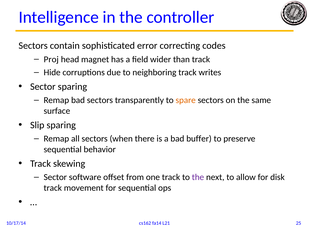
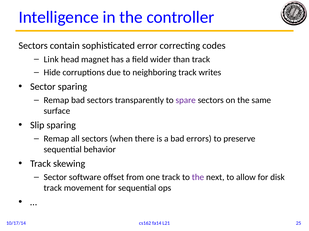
Proj: Proj -> Link
spare colour: orange -> purple
buffer: buffer -> errors
